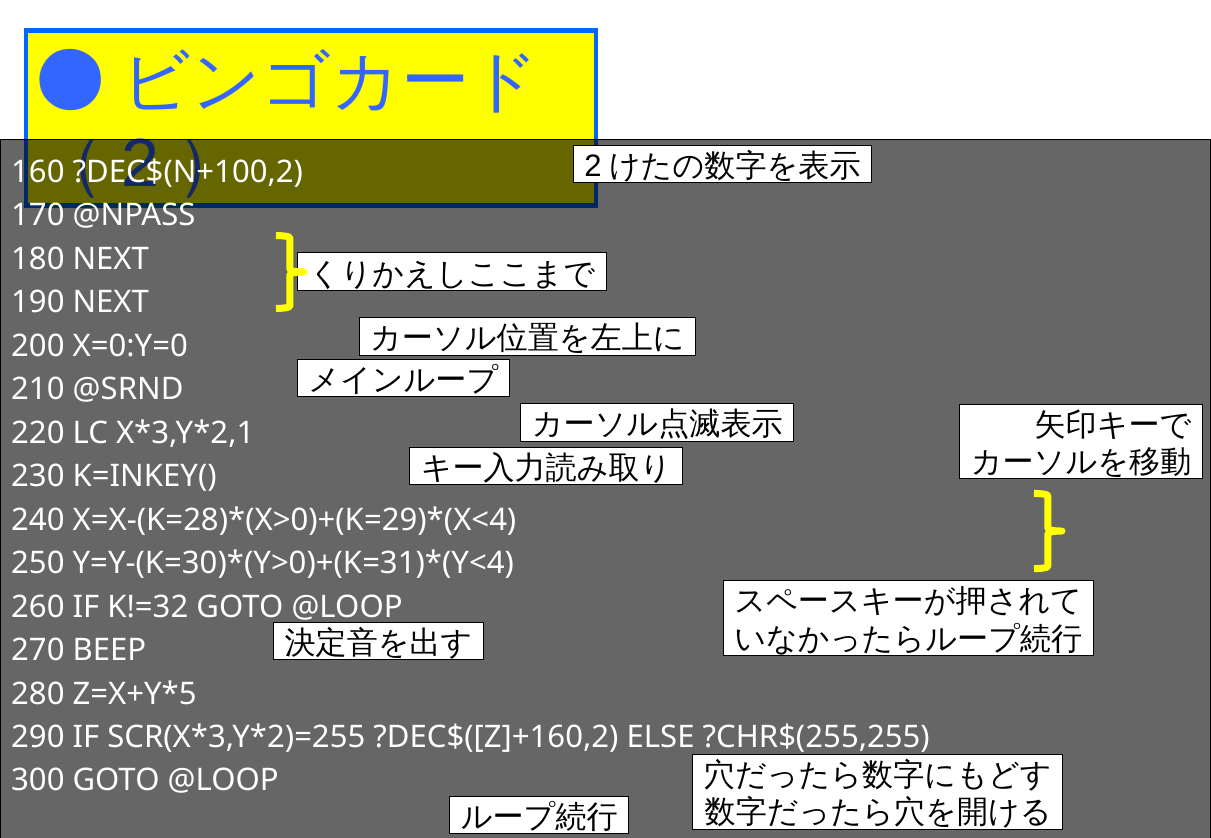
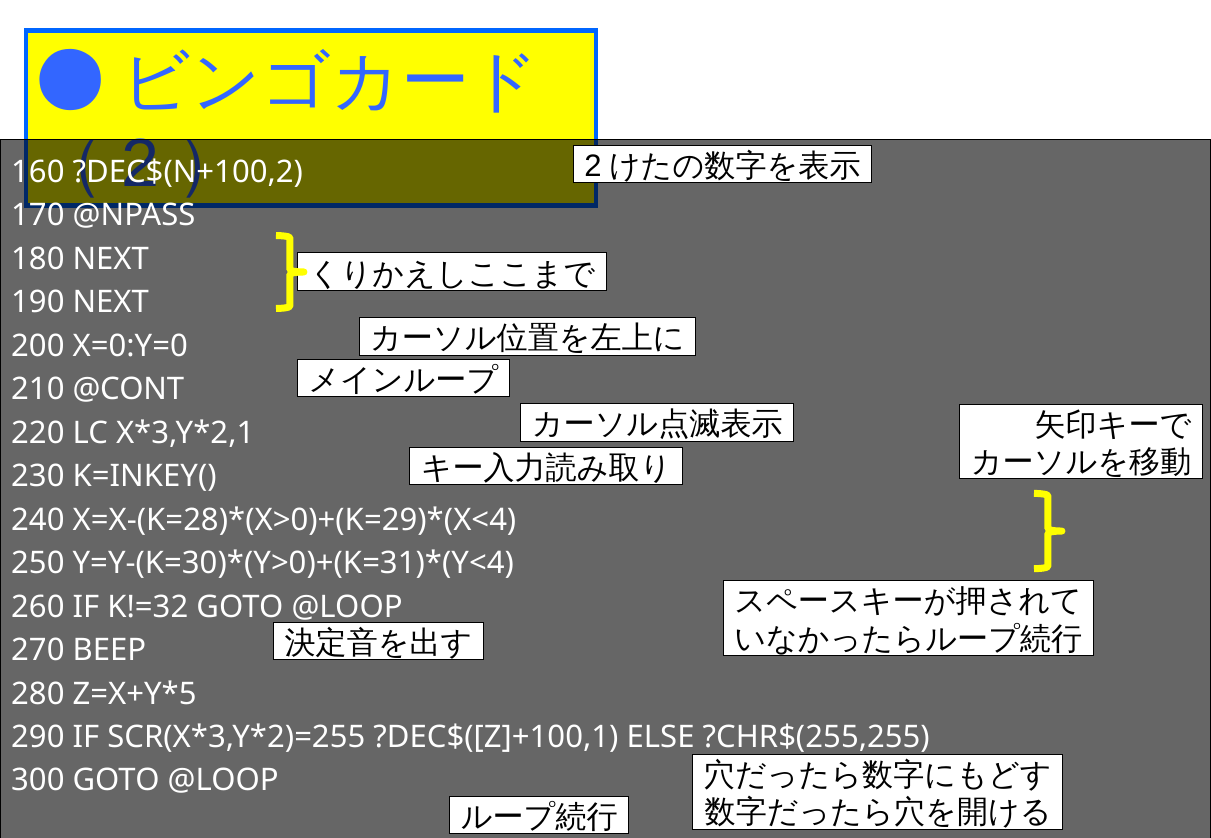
@SRND: @SRND -> @CONT
?DEC$([Z]+160,2: ?DEC$([Z]+160,2 -> ?DEC$([Z]+100,1
